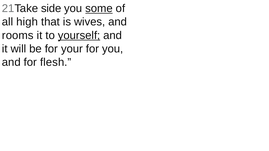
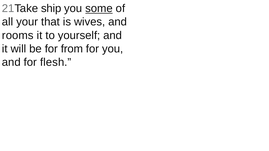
side: side -> ship
high: high -> your
yourself underline: present -> none
your: your -> from
